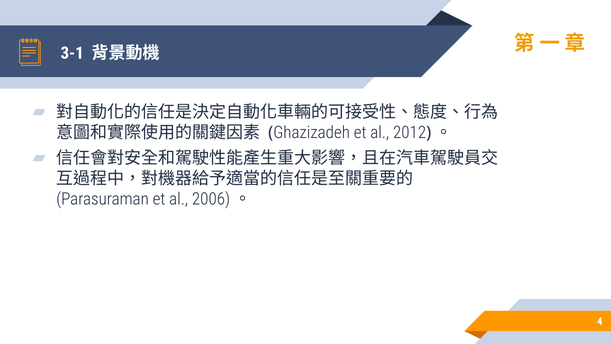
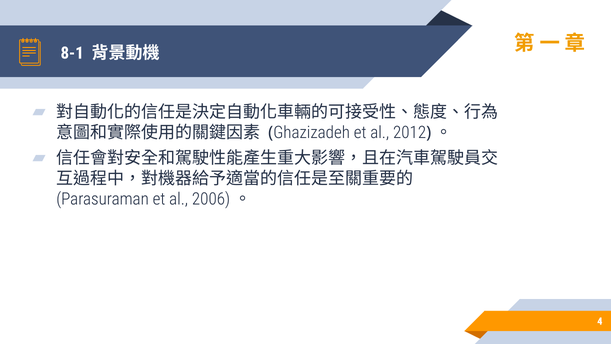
3-1: 3-1 -> 8-1
